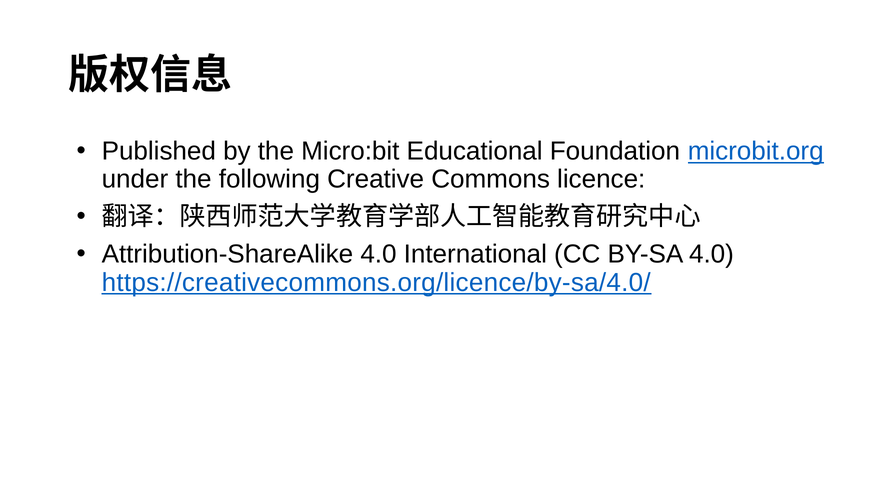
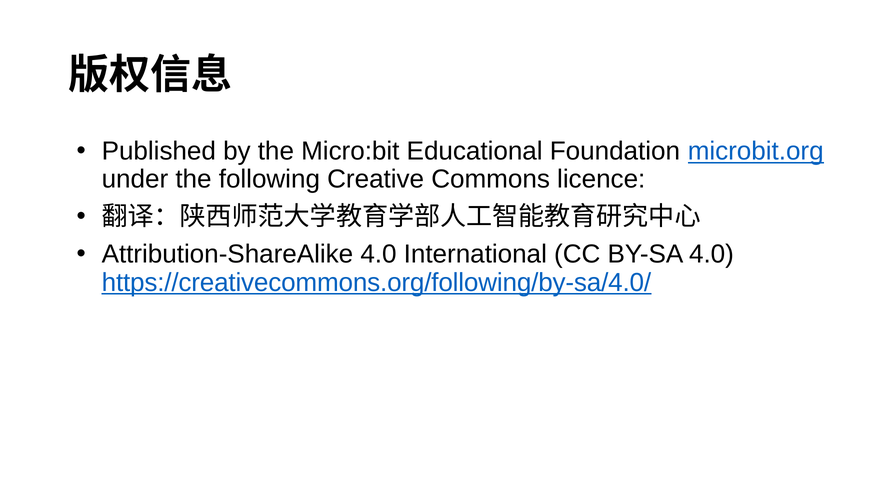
https://creativecommons.org/licence/by-sa/4.0/: https://creativecommons.org/licence/by-sa/4.0/ -> https://creativecommons.org/following/by-sa/4.0/
